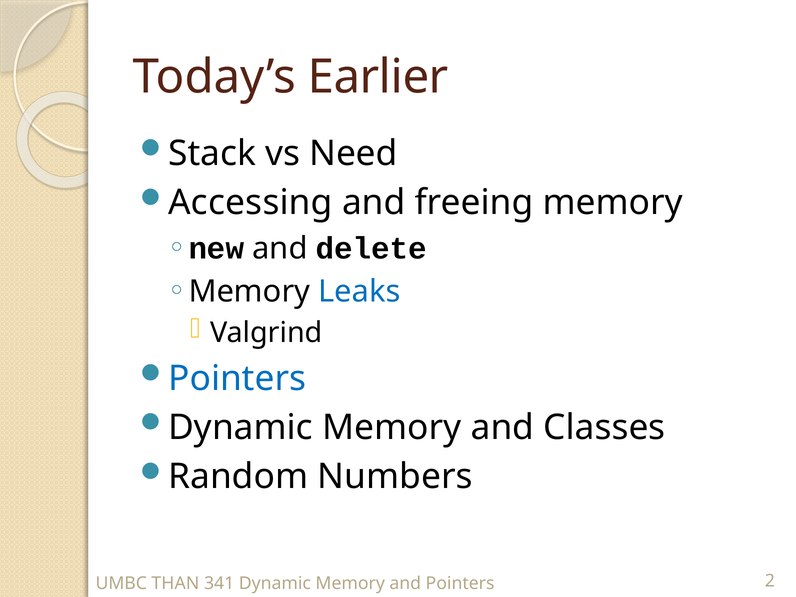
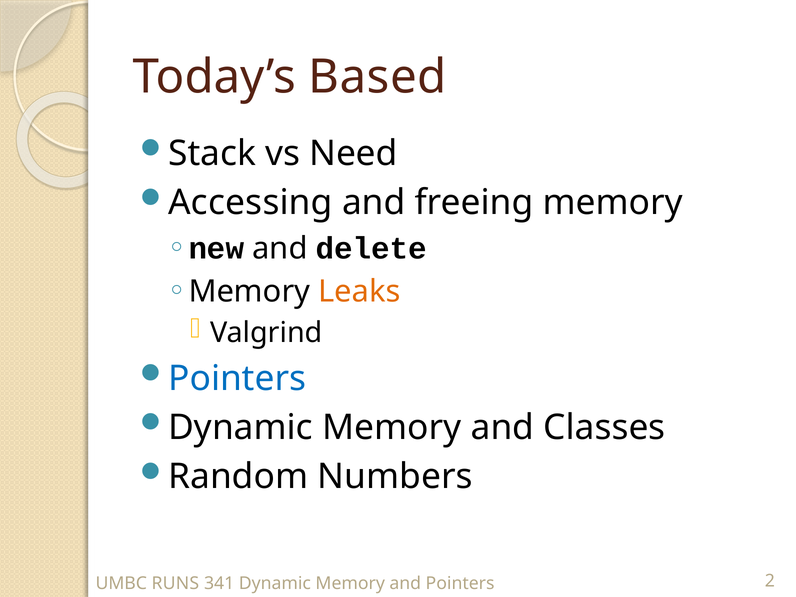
Earlier: Earlier -> Based
Leaks colour: blue -> orange
THAN: THAN -> RUNS
